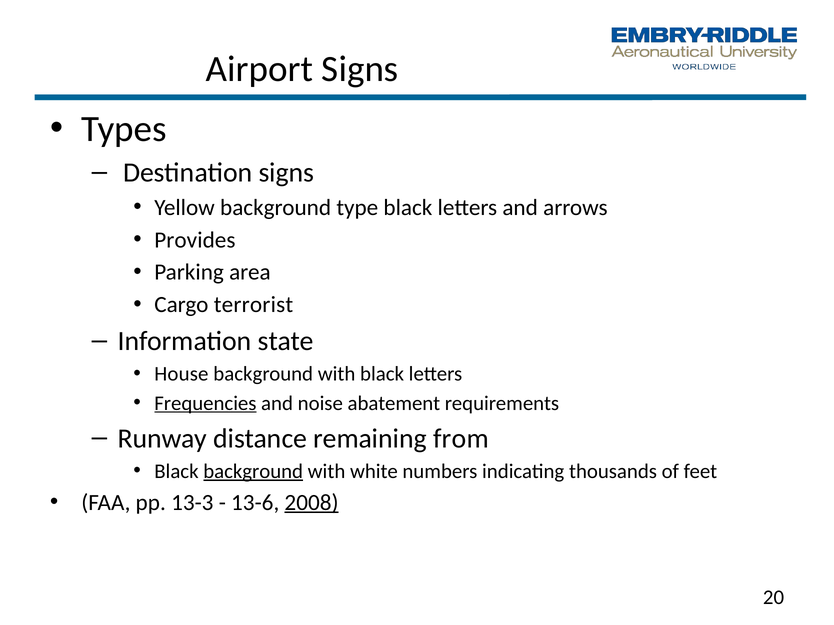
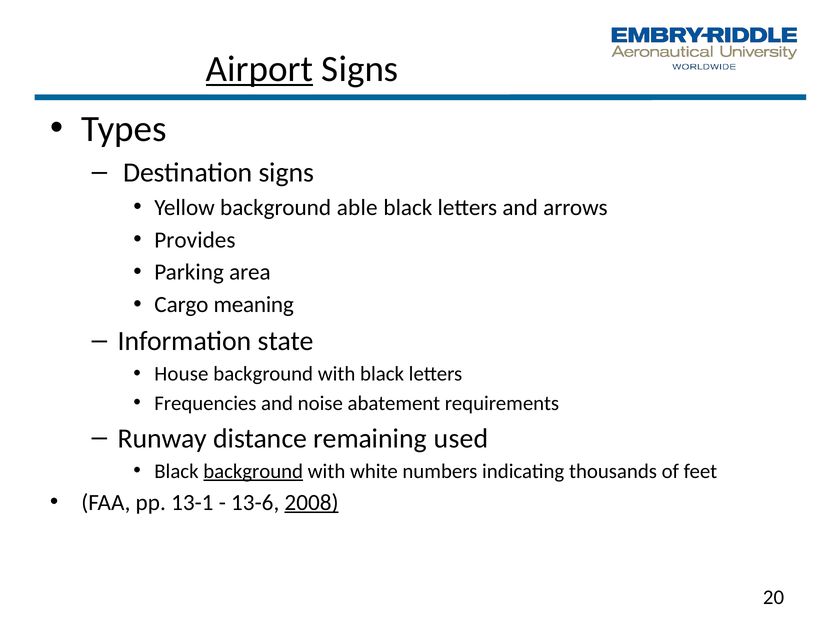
Airport underline: none -> present
type: type -> able
terrorist: terrorist -> meaning
Frequencies underline: present -> none
from: from -> used
13-3: 13-3 -> 13-1
